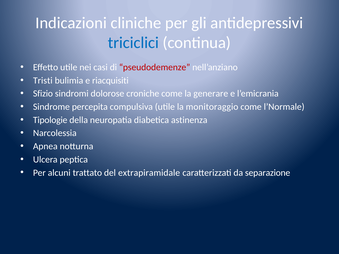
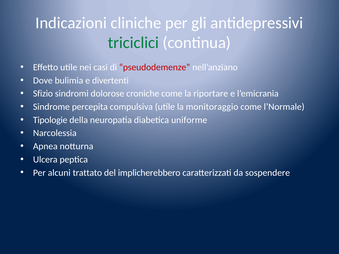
triciclici colour: blue -> green
Tristi: Tristi -> Dove
riacquisiti: riacquisiti -> divertenti
generare: generare -> riportare
astinenza: astinenza -> uniforme
extrapiramidale: extrapiramidale -> implicherebbero
separazione: separazione -> sospendere
